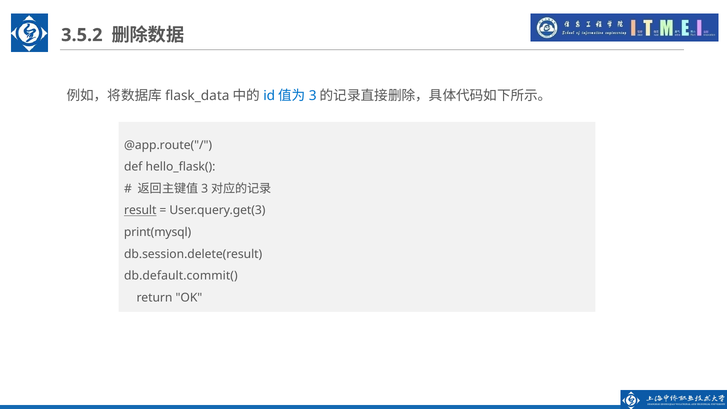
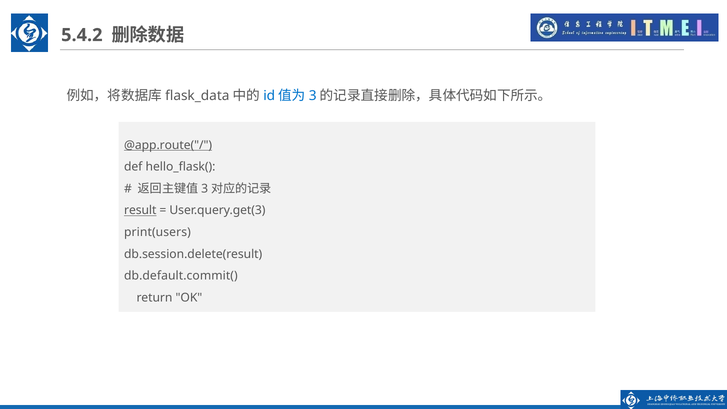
3.5.2: 3.5.2 -> 5.4.2
@app.route("/ underline: none -> present
print(mysql: print(mysql -> print(users
